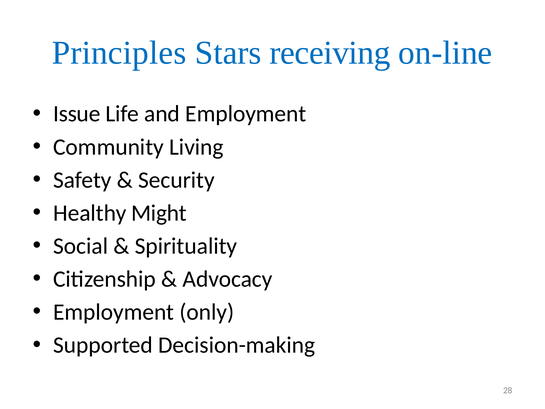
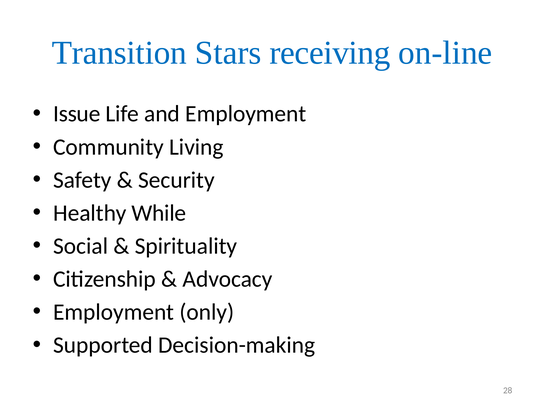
Principles: Principles -> Transition
Might: Might -> While
